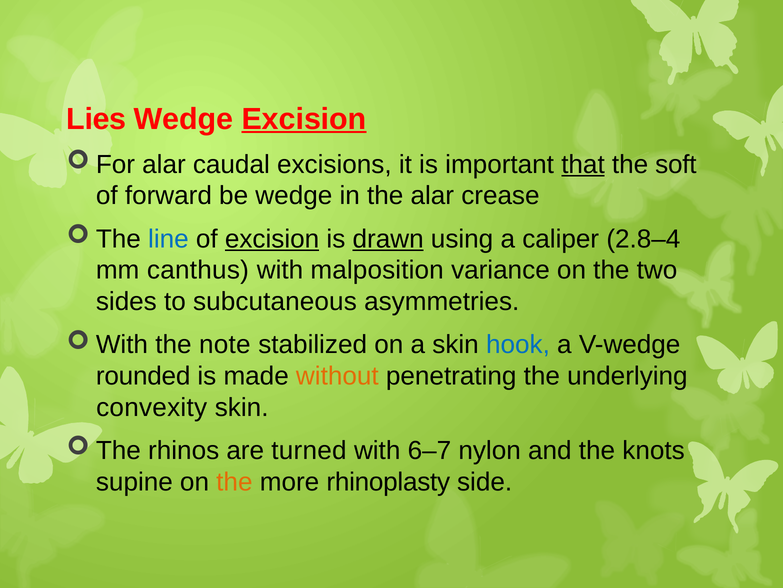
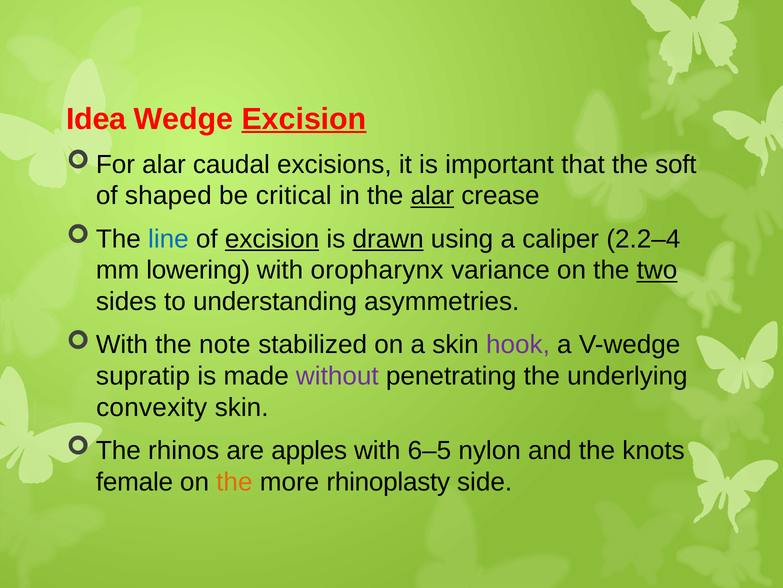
Lies: Lies -> Idea
that underline: present -> none
forward: forward -> shaped
be wedge: wedge -> critical
alar at (432, 196) underline: none -> present
2.8–4: 2.8–4 -> 2.2–4
canthus: canthus -> lowering
malposition: malposition -> oropharynx
two underline: none -> present
subcutaneous: subcutaneous -> understanding
hook colour: blue -> purple
rounded: rounded -> supratip
without colour: orange -> purple
turned: turned -> apples
6–7: 6–7 -> 6–5
supine: supine -> female
